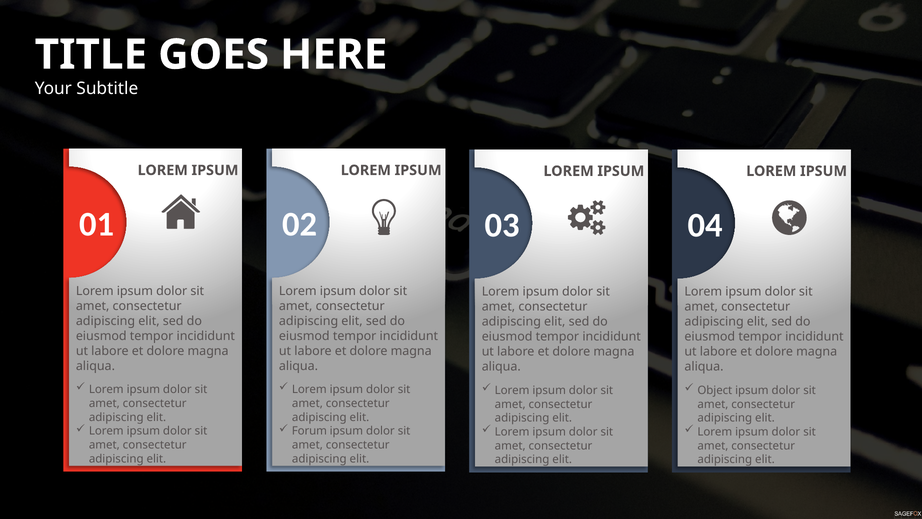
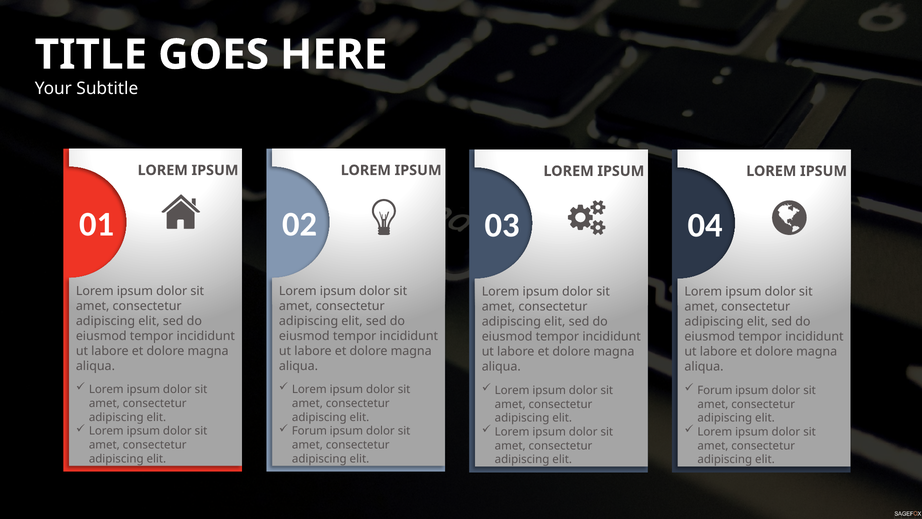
Object at (715, 390): Object -> Forum
